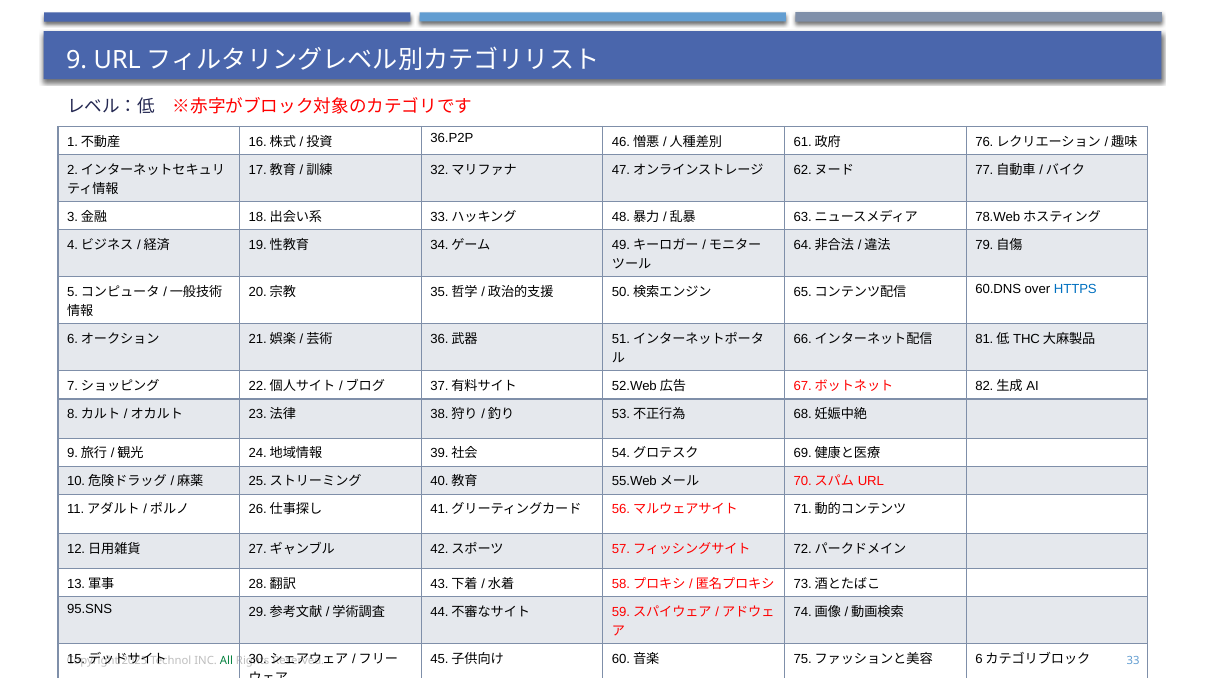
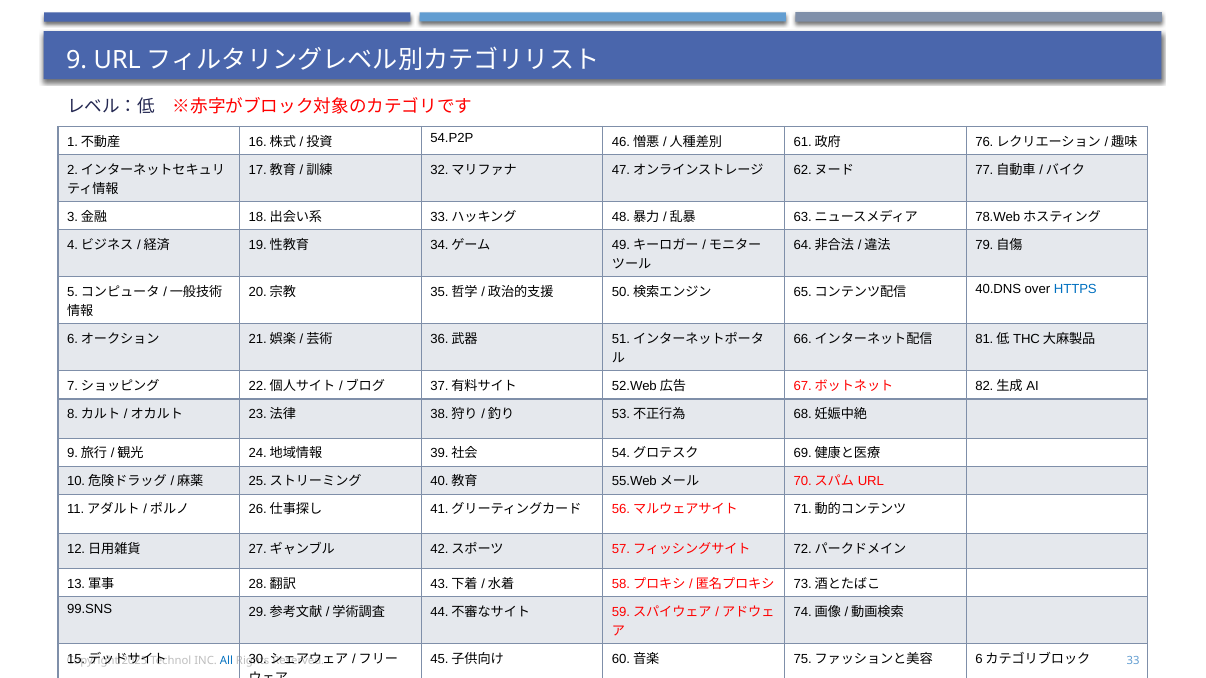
36.P2P: 36.P2P -> 54.P2P
60.DNS: 60.DNS -> 40.DNS
95.SNS: 95.SNS -> 99.SNS
All colour: green -> blue
